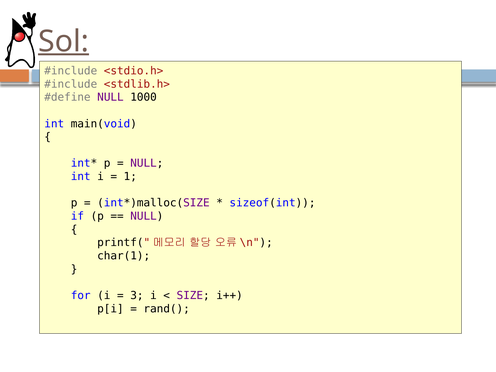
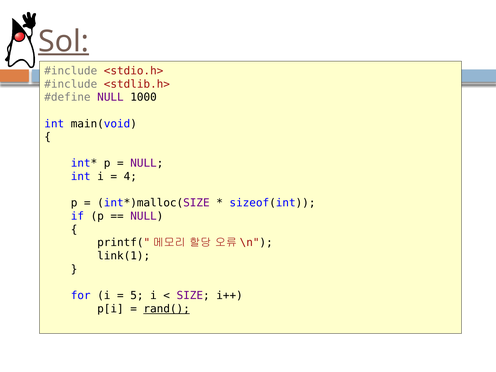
1: 1 -> 4
char(1: char(1 -> link(1
3: 3 -> 5
rand( underline: none -> present
